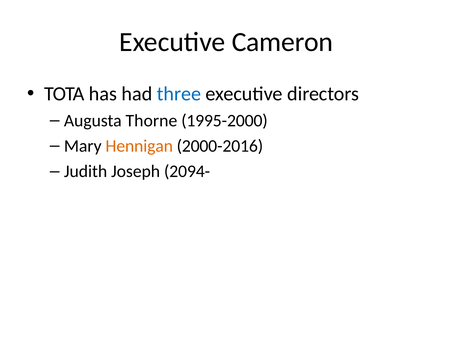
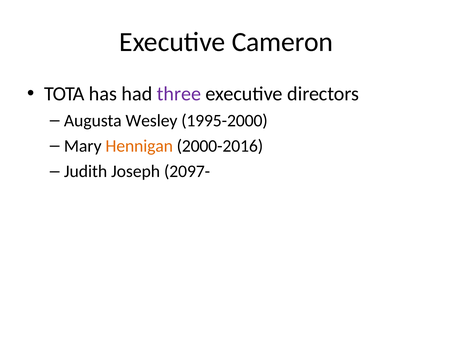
three colour: blue -> purple
Thorne: Thorne -> Wesley
2094-: 2094- -> 2097-
